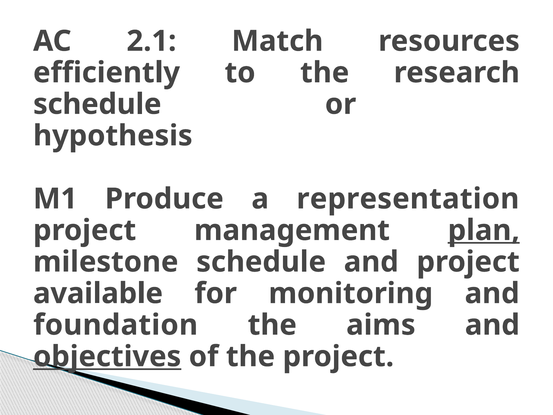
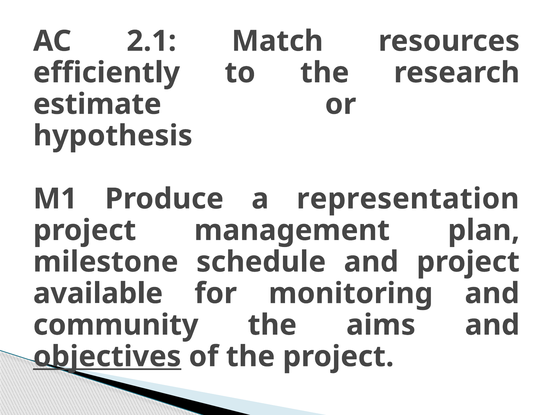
schedule at (97, 104): schedule -> estimate
plan underline: present -> none
foundation: foundation -> community
